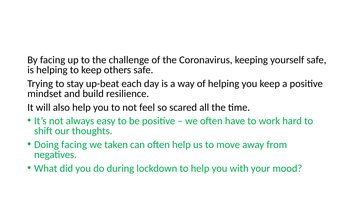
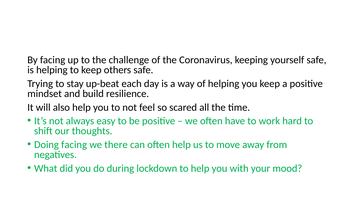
taken: taken -> there
